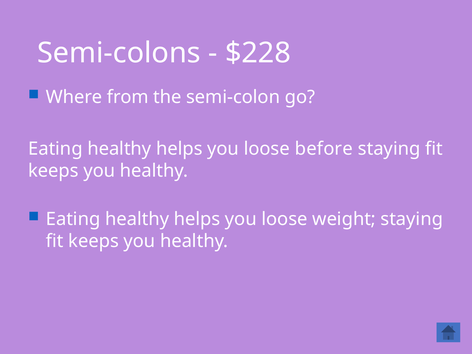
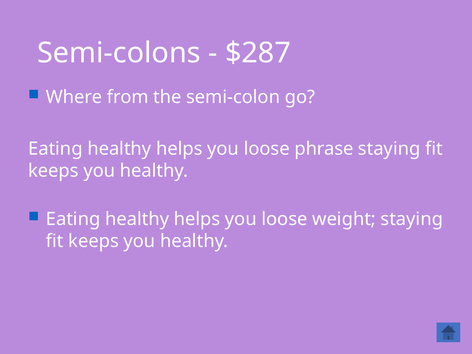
$228: $228 -> $287
before: before -> phrase
